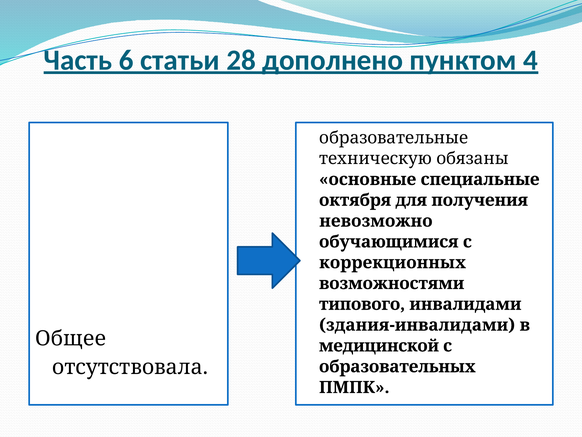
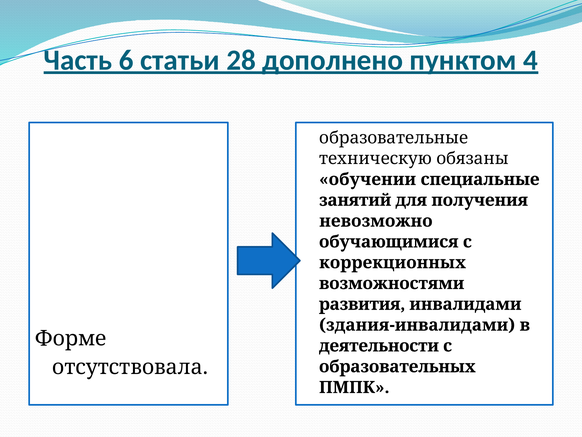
основные: основные -> обучении
октября: октября -> занятий
типового: типового -> развития
Общее: Общее -> Форме
медицинской: медицинской -> деятельности
